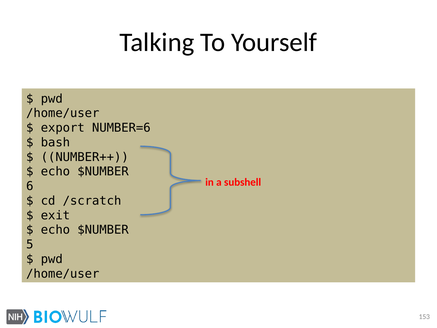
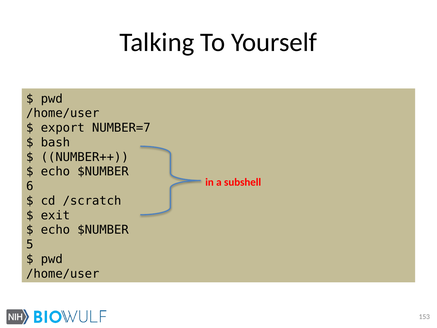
NUMBER=6: NUMBER=6 -> NUMBER=7
